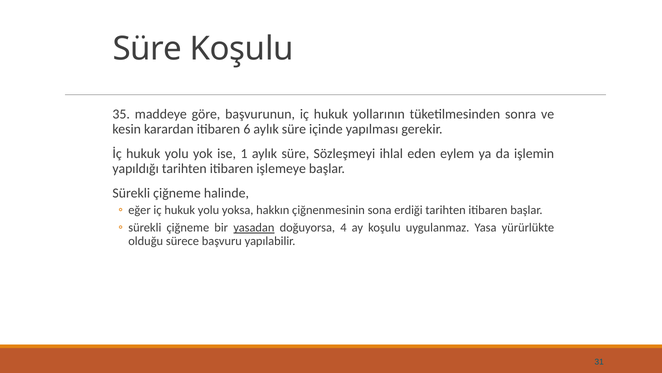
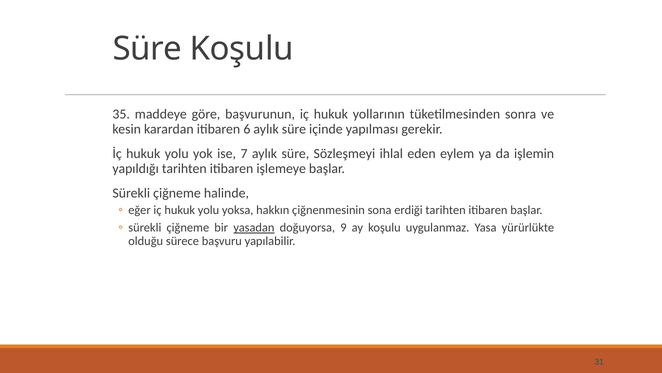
1: 1 -> 7
4: 4 -> 9
